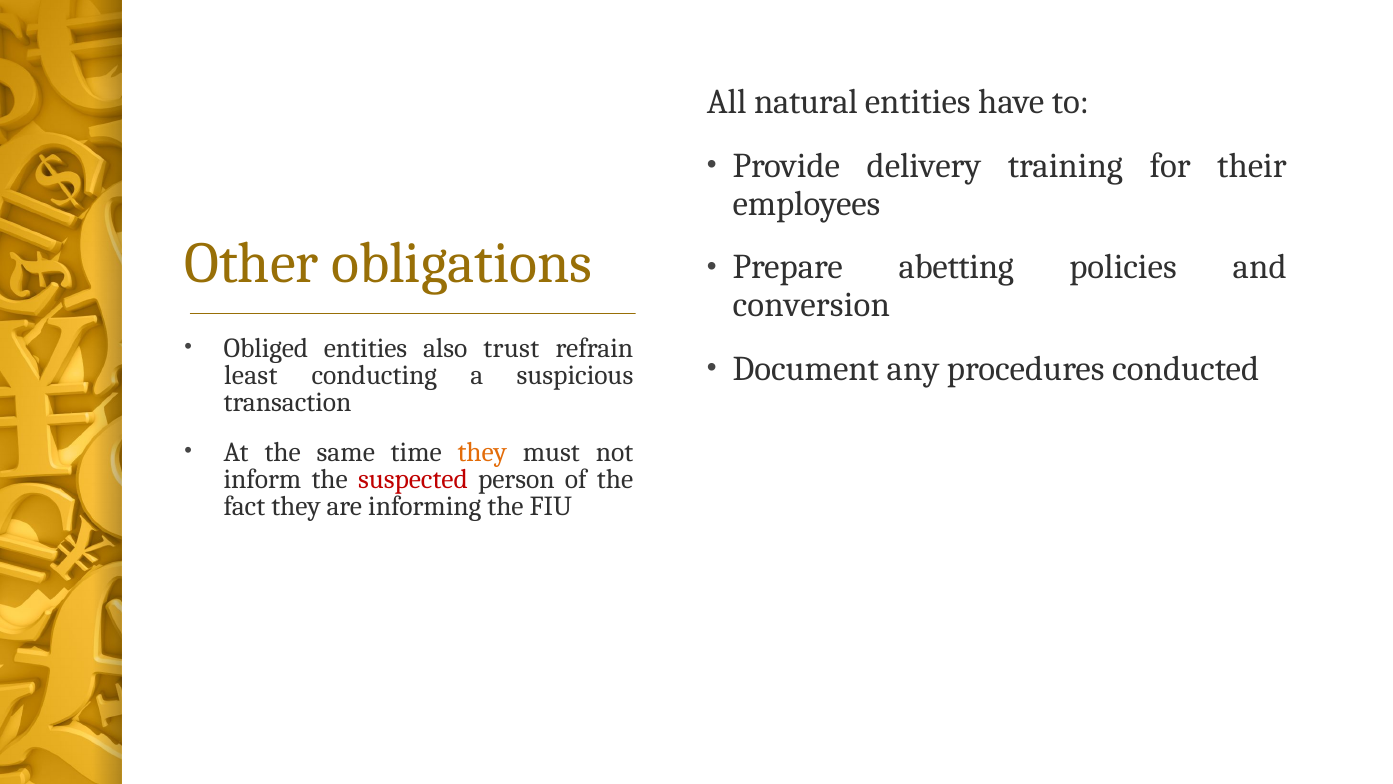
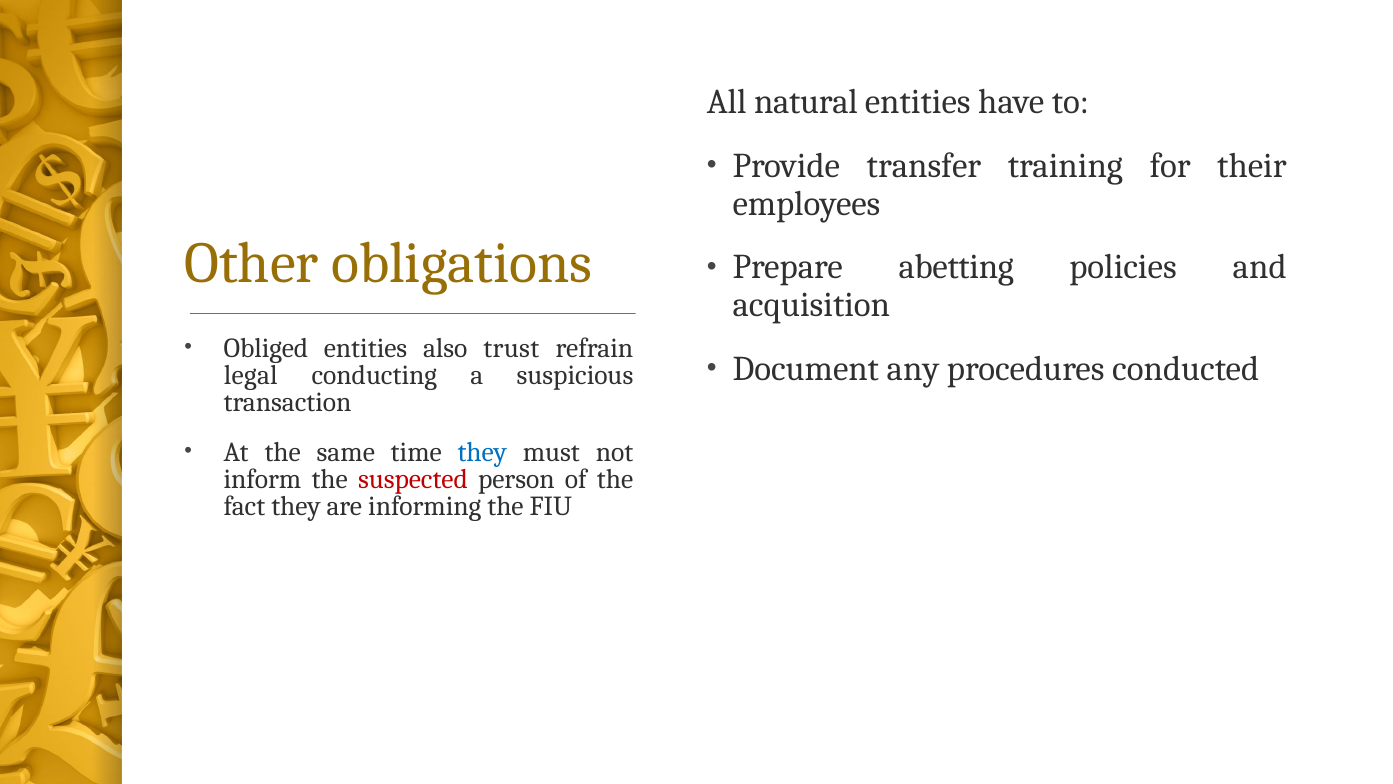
delivery: delivery -> transfer
conversion: conversion -> acquisition
least: least -> legal
they at (482, 452) colour: orange -> blue
